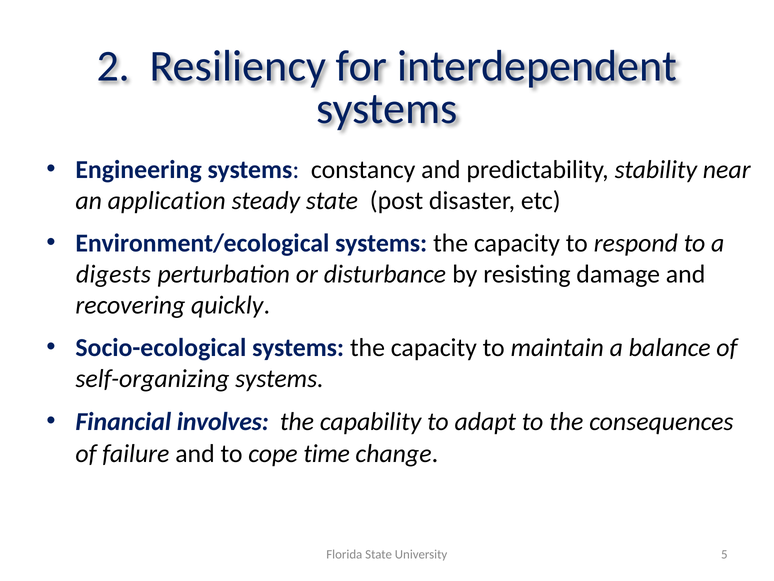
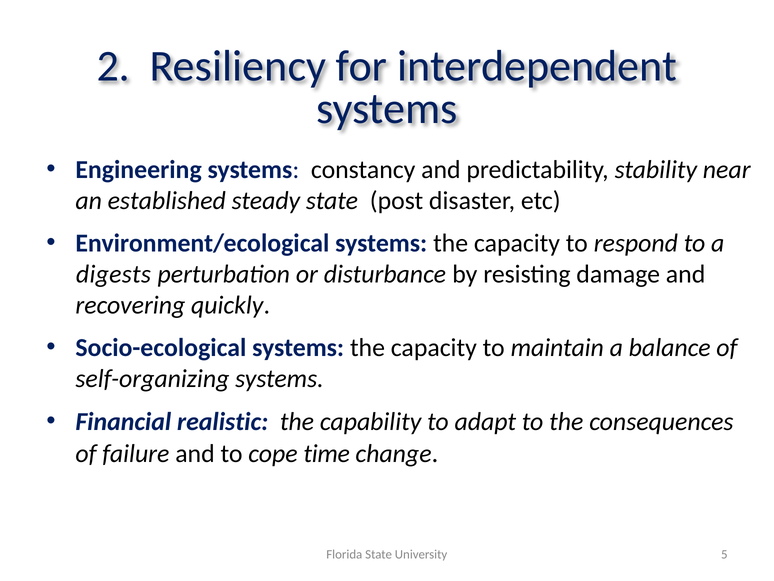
application: application -> established
involves: involves -> realistic
